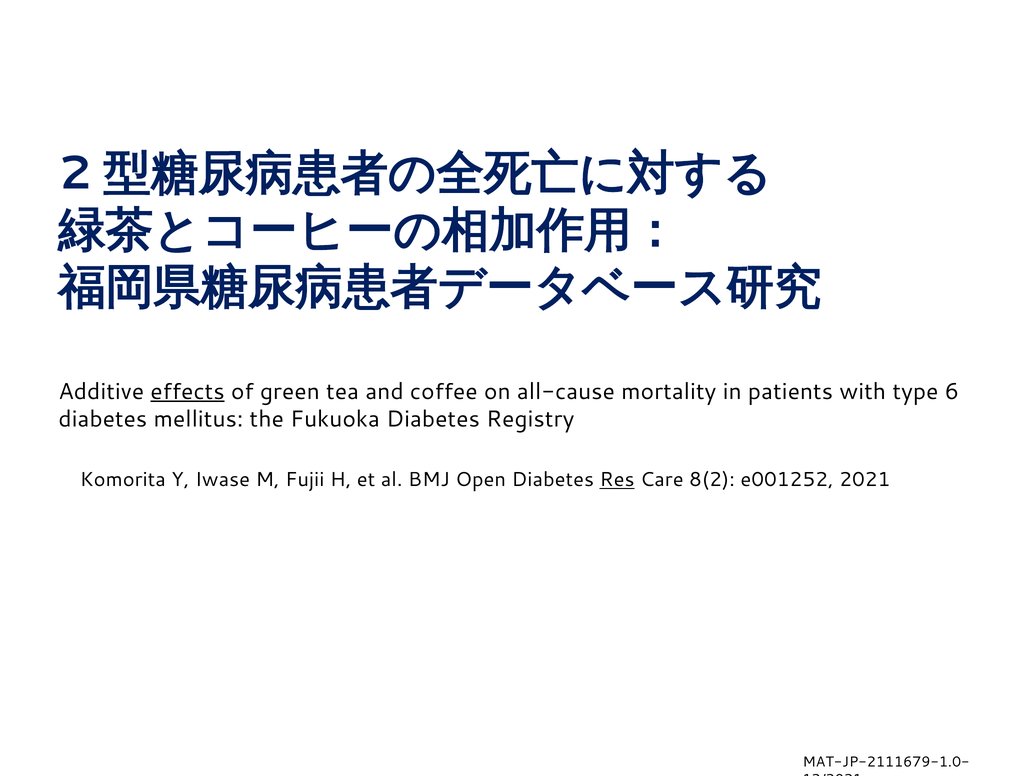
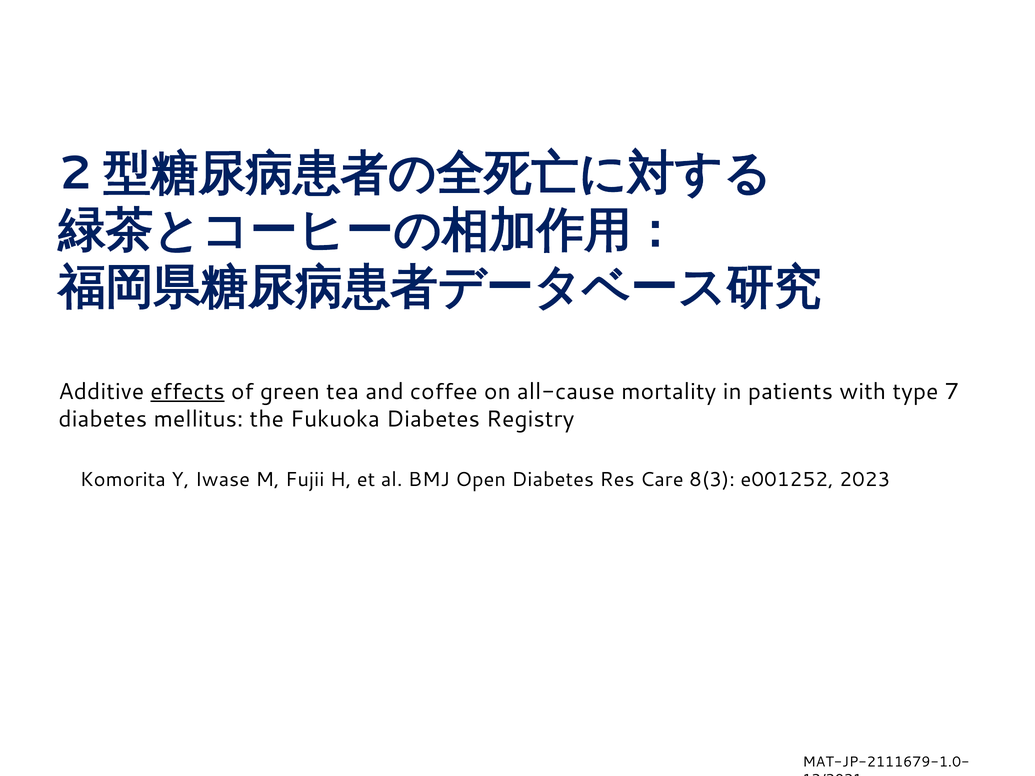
6: 6 -> 7
Res underline: present -> none
8(2: 8(2 -> 8(3
2021: 2021 -> 2023
